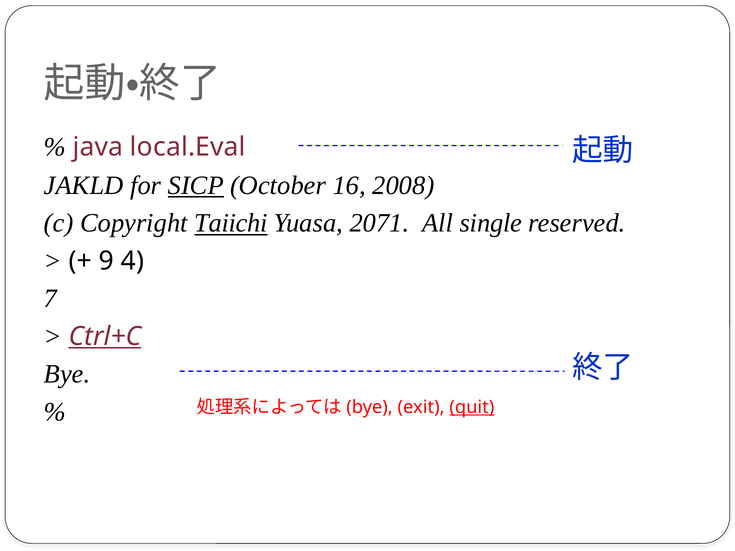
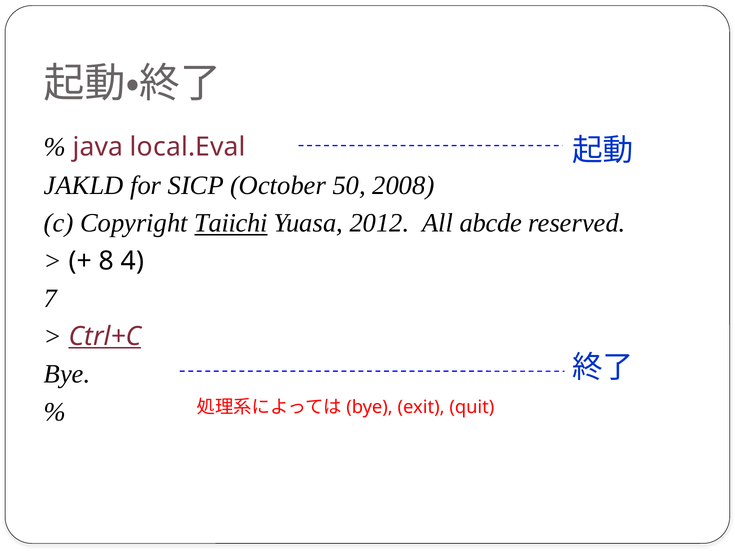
SICP underline: present -> none
16: 16 -> 50
2071: 2071 -> 2012
single: single -> abcde
9: 9 -> 8
quit underline: present -> none
